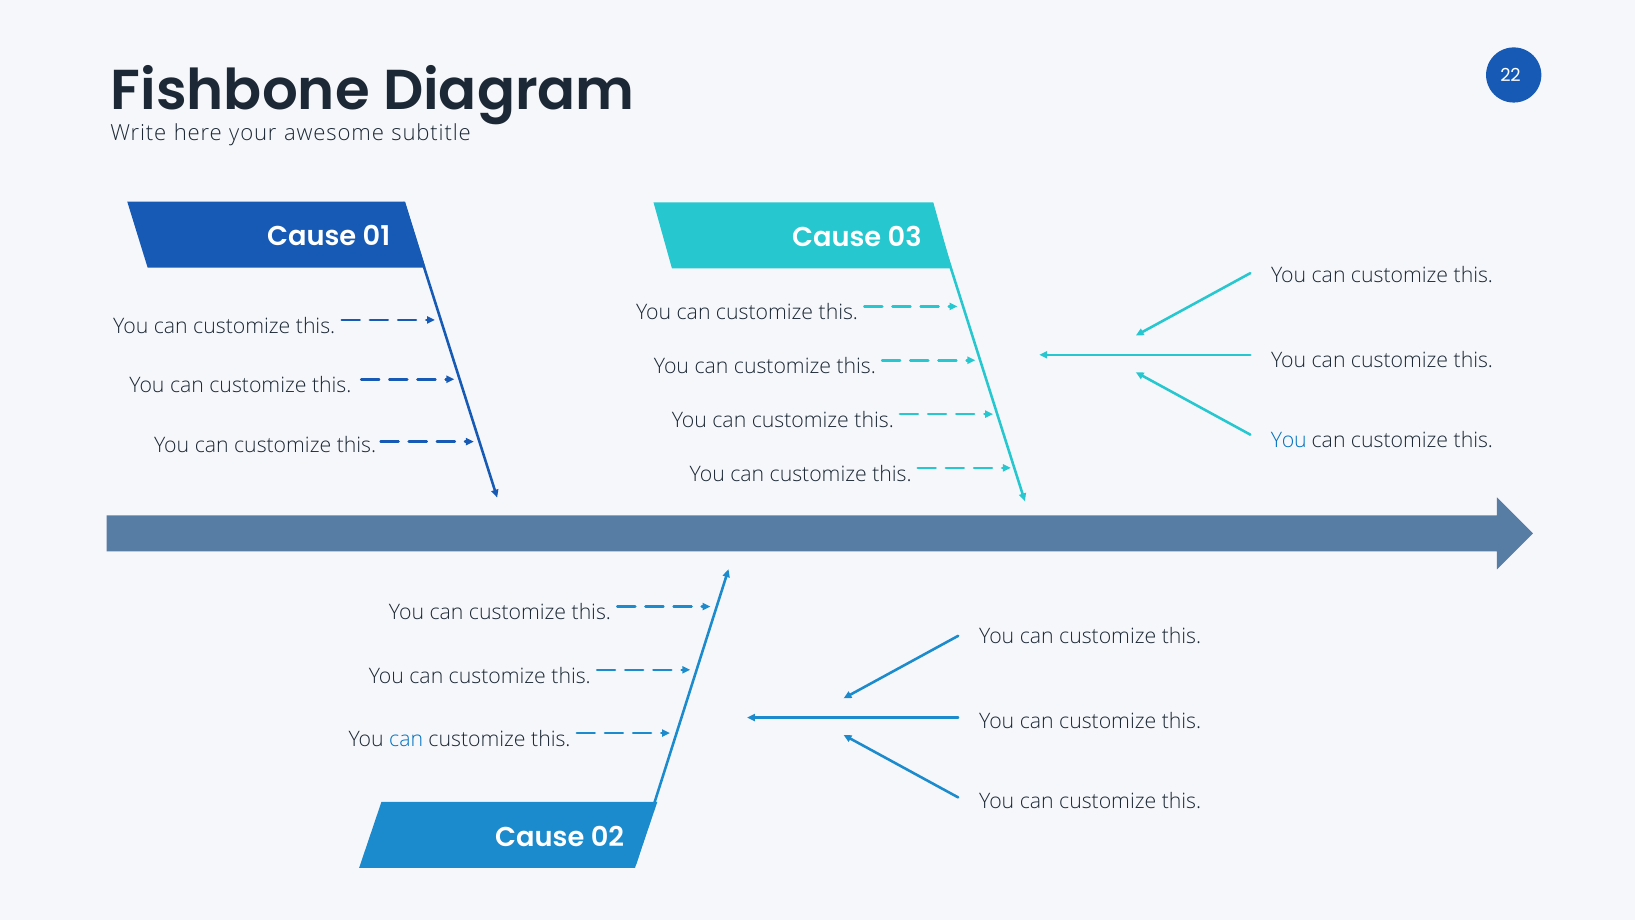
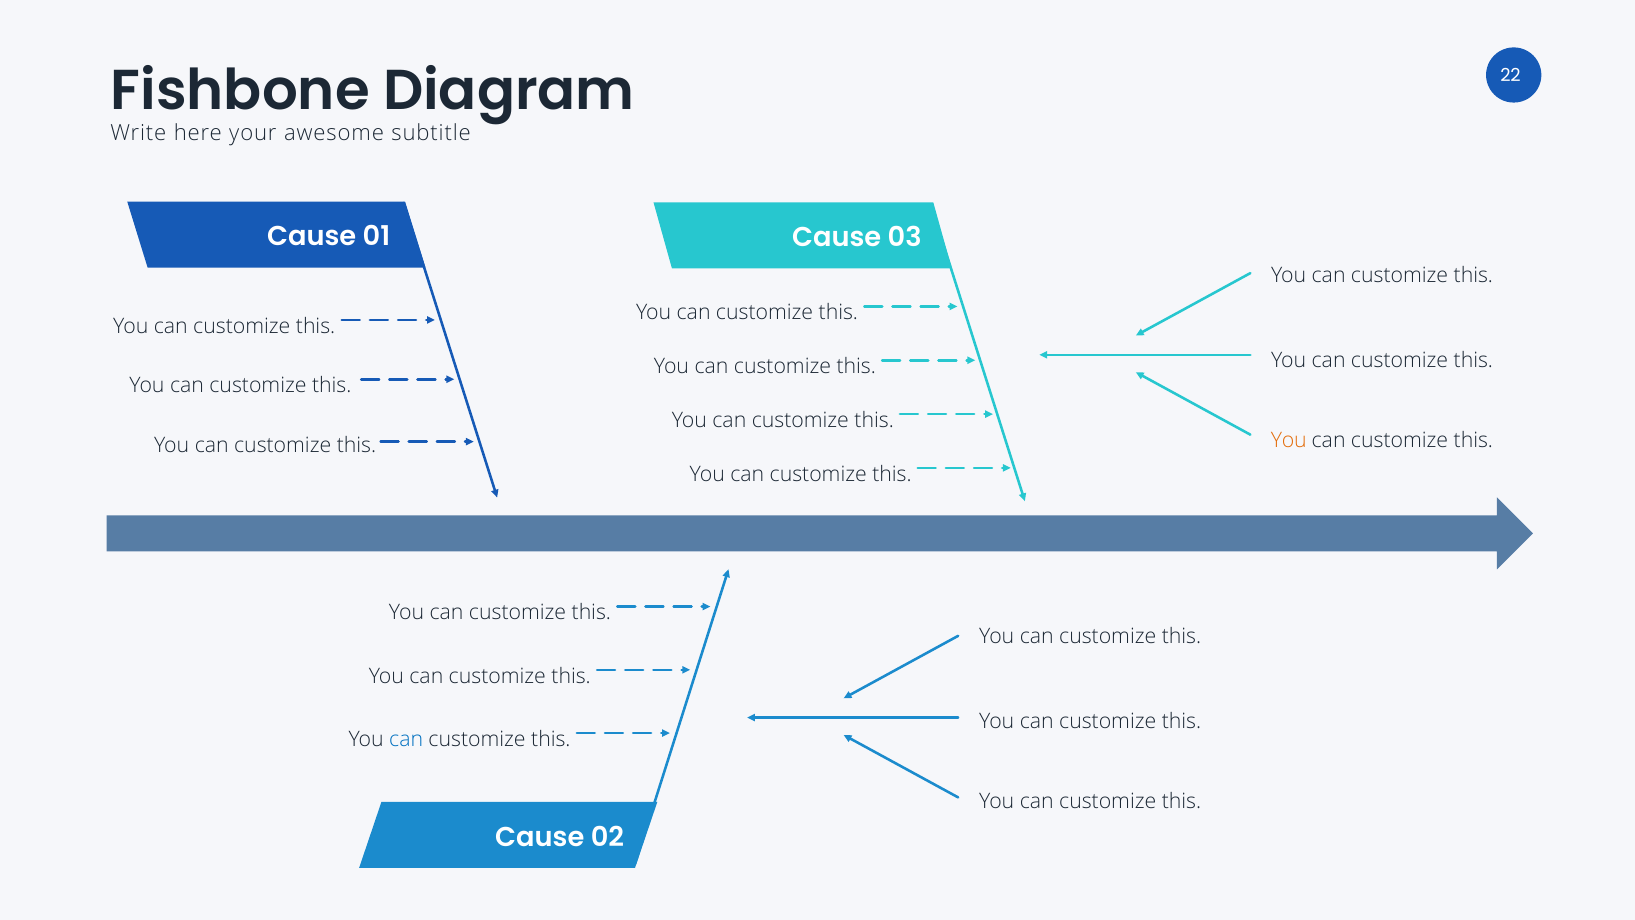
You at (1289, 440) colour: blue -> orange
